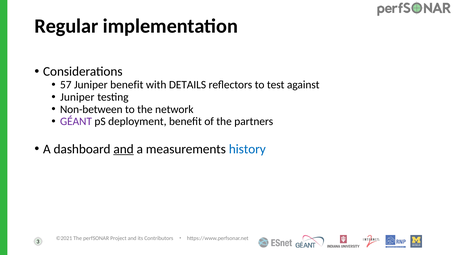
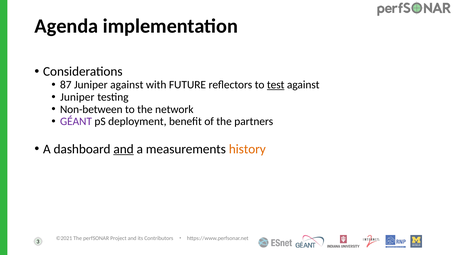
Regular: Regular -> Agenda
57: 57 -> 87
Juniper benefit: benefit -> against
DETAILS: DETAILS -> FUTURE
test underline: none -> present
history colour: blue -> orange
